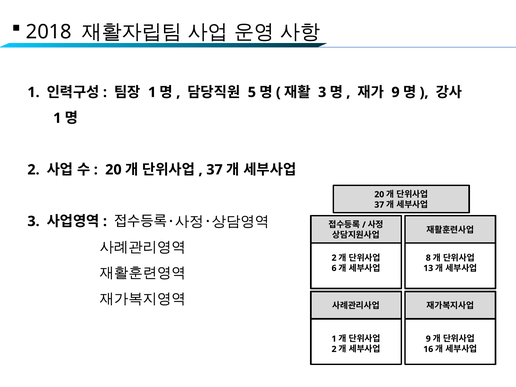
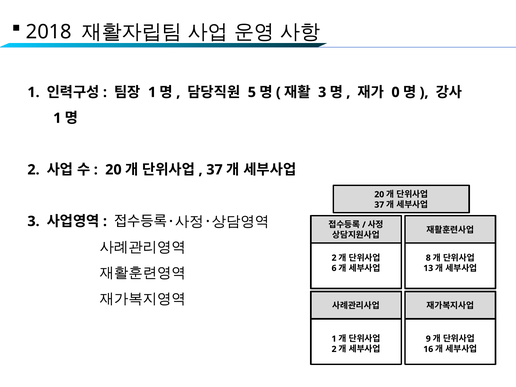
9 at (396, 92): 9 -> 0
